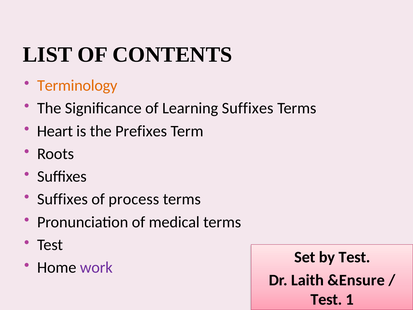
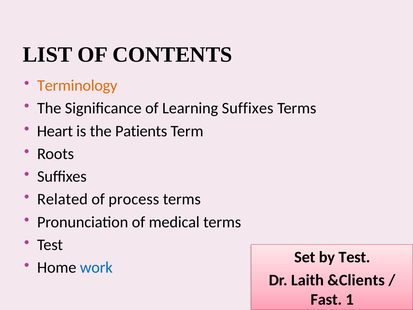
Prefixes: Prefixes -> Patients
Suffixes at (62, 199): Suffixes -> Related
work colour: purple -> blue
&Ensure: &Ensure -> &Clients
Test at (326, 299): Test -> Fast
